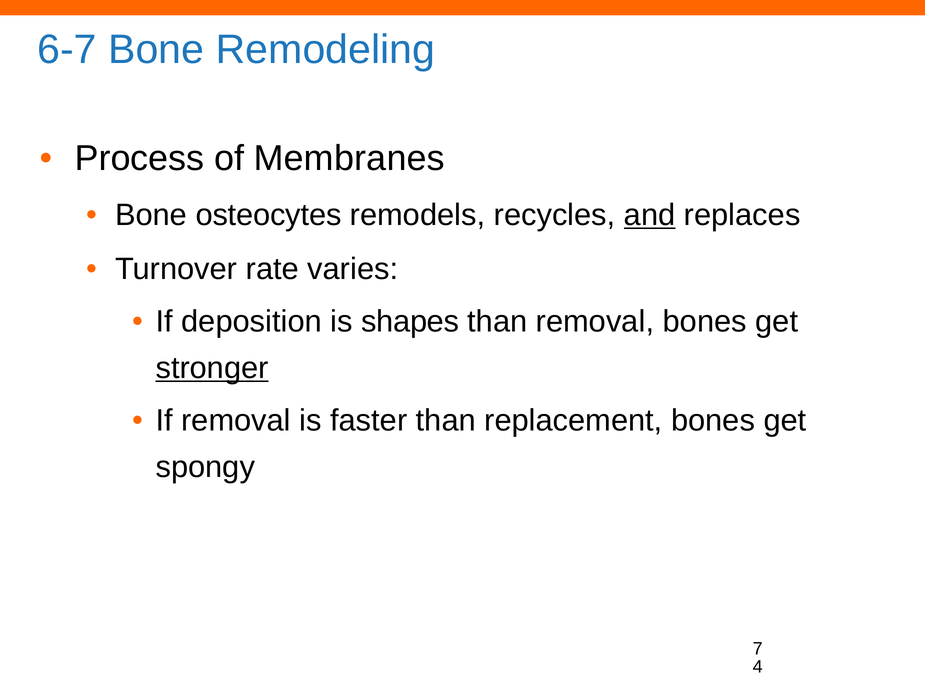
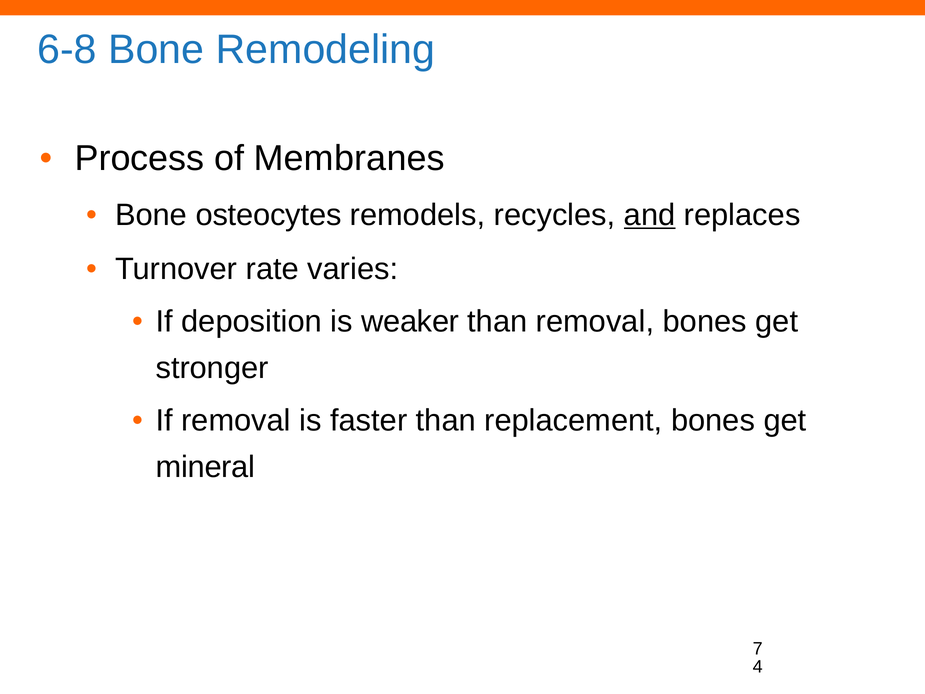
6-7: 6-7 -> 6-8
shapes: shapes -> weaker
stronger underline: present -> none
spongy: spongy -> mineral
